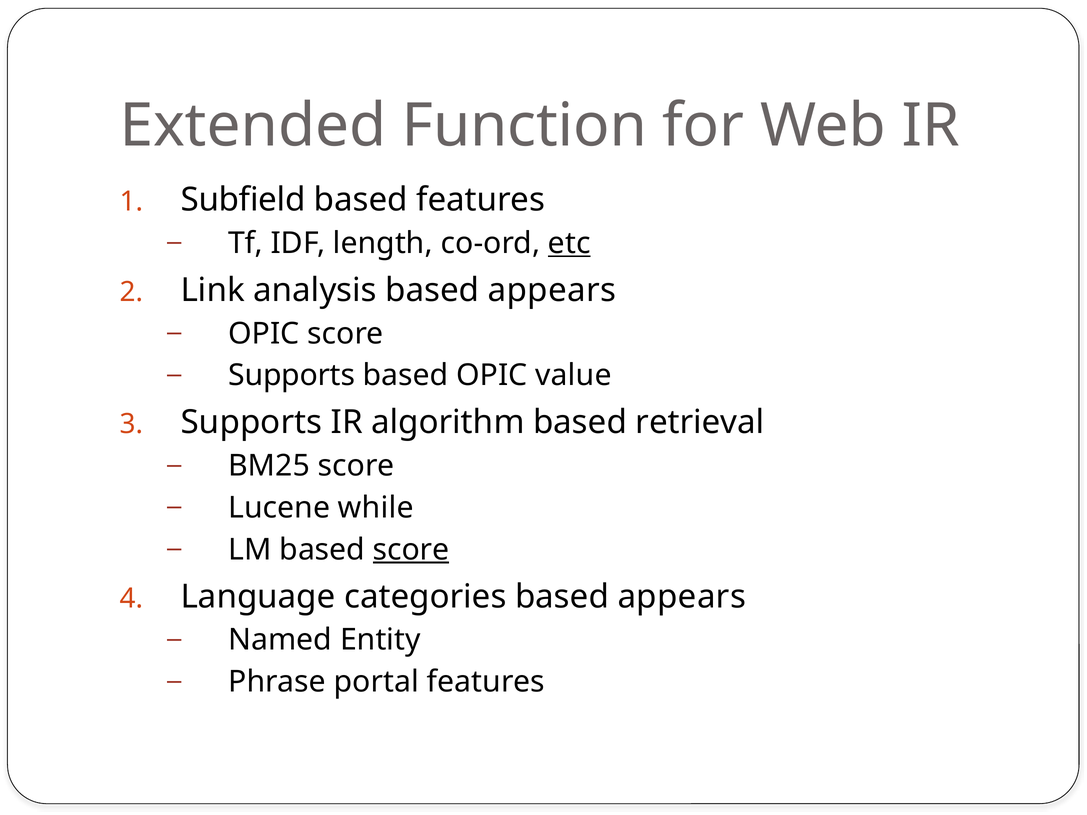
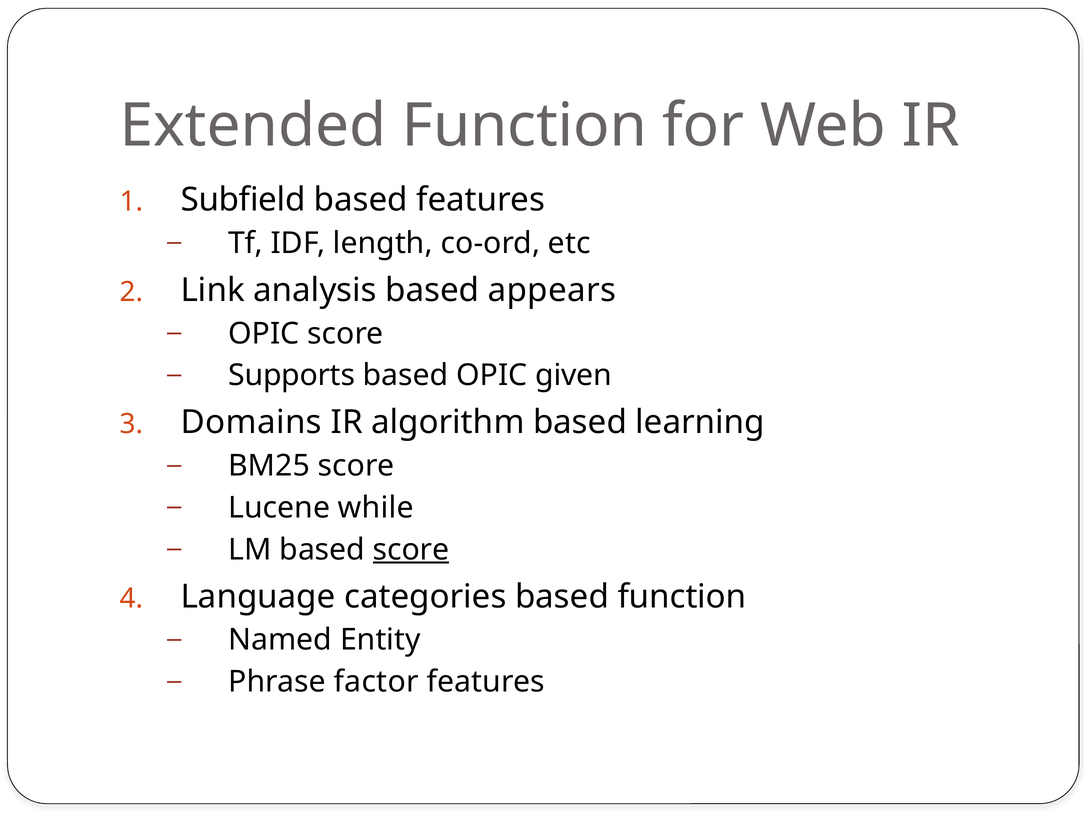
etc underline: present -> none
value: value -> given
Supports at (251, 423): Supports -> Domains
retrieval: retrieval -> learning
categories based appears: appears -> function
portal: portal -> factor
